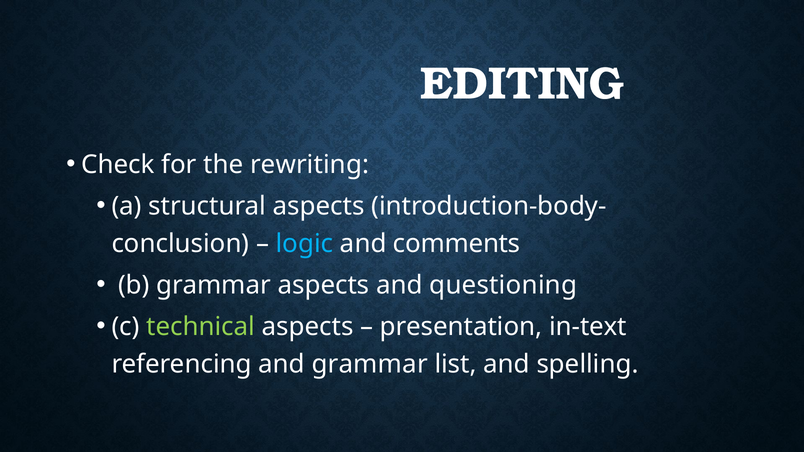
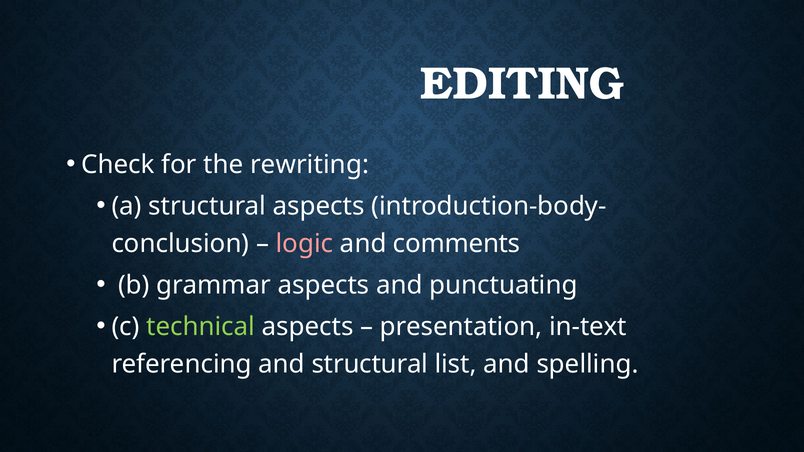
logic colour: light blue -> pink
questioning: questioning -> punctuating
and grammar: grammar -> structural
